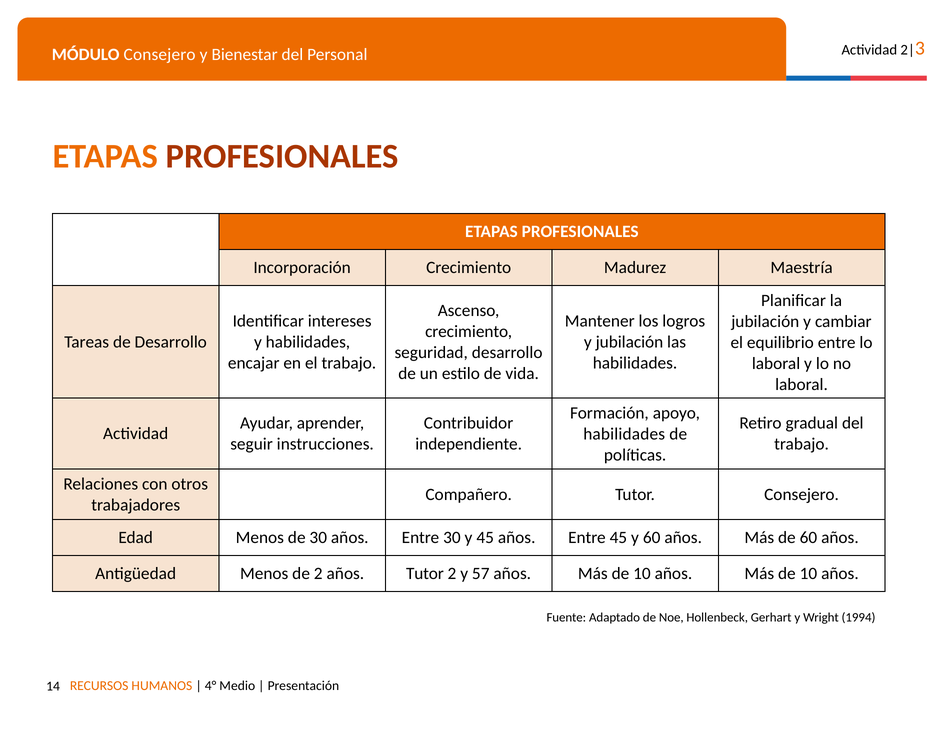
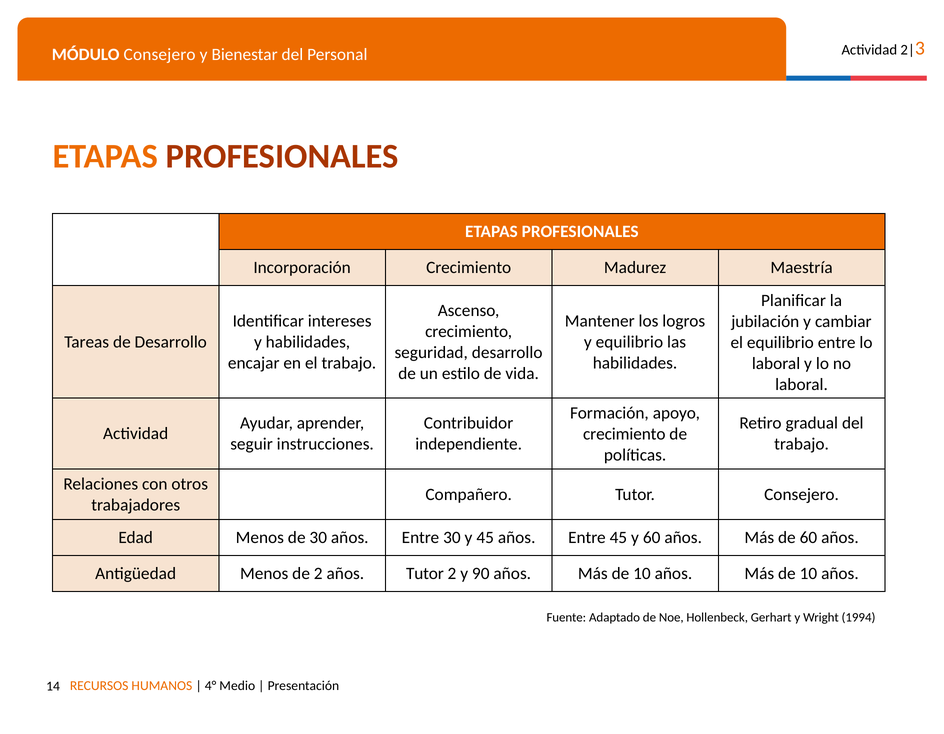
y jubilación: jubilación -> equilibrio
habilidades at (624, 434): habilidades -> crecimiento
57: 57 -> 90
